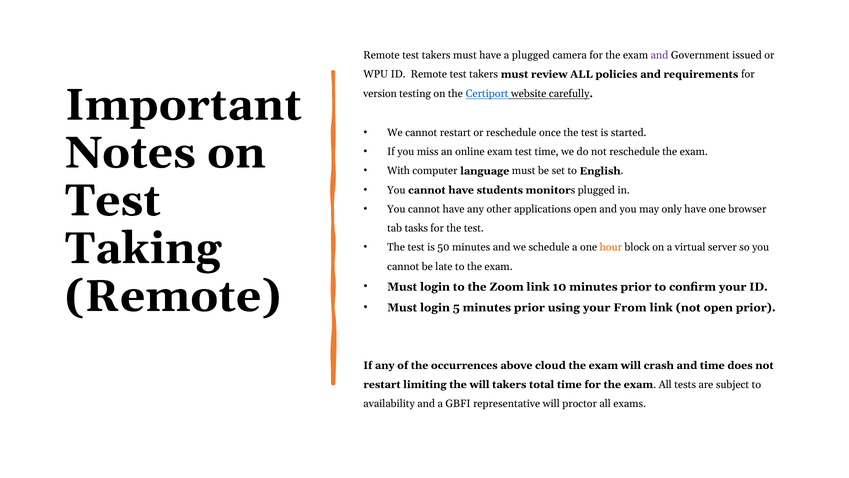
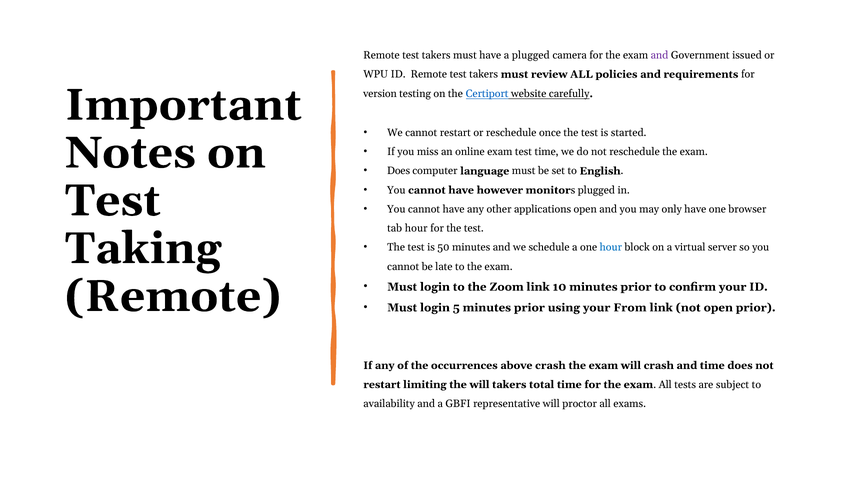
With at (399, 171): With -> Does
students: students -> however
tab tasks: tasks -> hour
hour at (611, 247) colour: orange -> blue
above cloud: cloud -> crash
